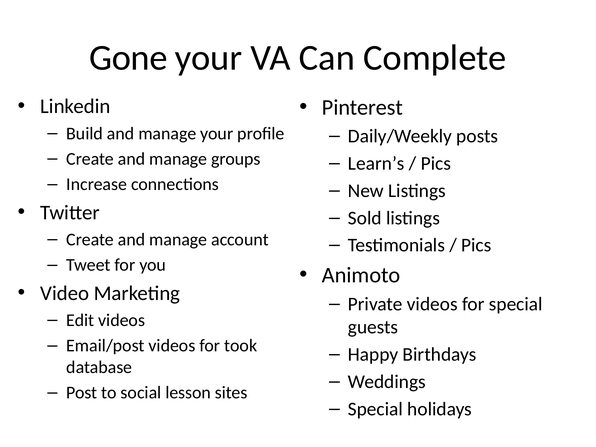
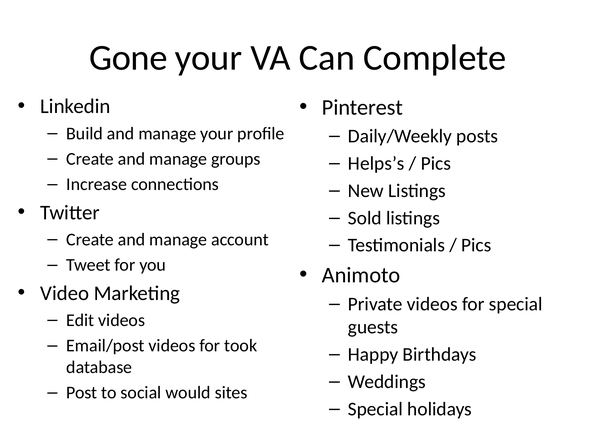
Learn’s: Learn’s -> Helps’s
lesson: lesson -> would
